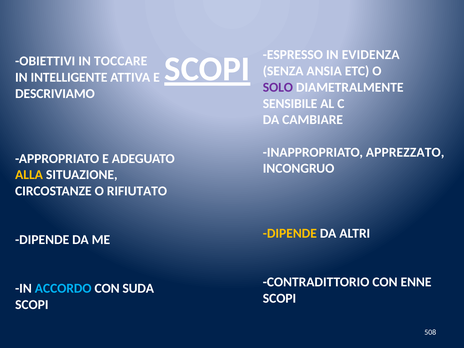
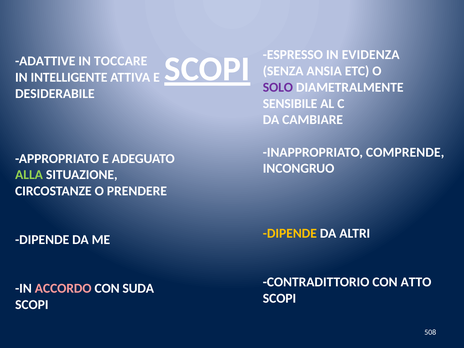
OBIETTIVI: OBIETTIVI -> ADATTIVE
DESCRIVIAMO: DESCRIVIAMO -> DESIDERABILE
APPREZZATO: APPREZZATO -> COMPRENDE
ALLA colour: yellow -> light green
RIFIUTATO: RIFIUTATO -> PRENDERE
ENNE: ENNE -> ATTO
ACCORDO colour: light blue -> pink
